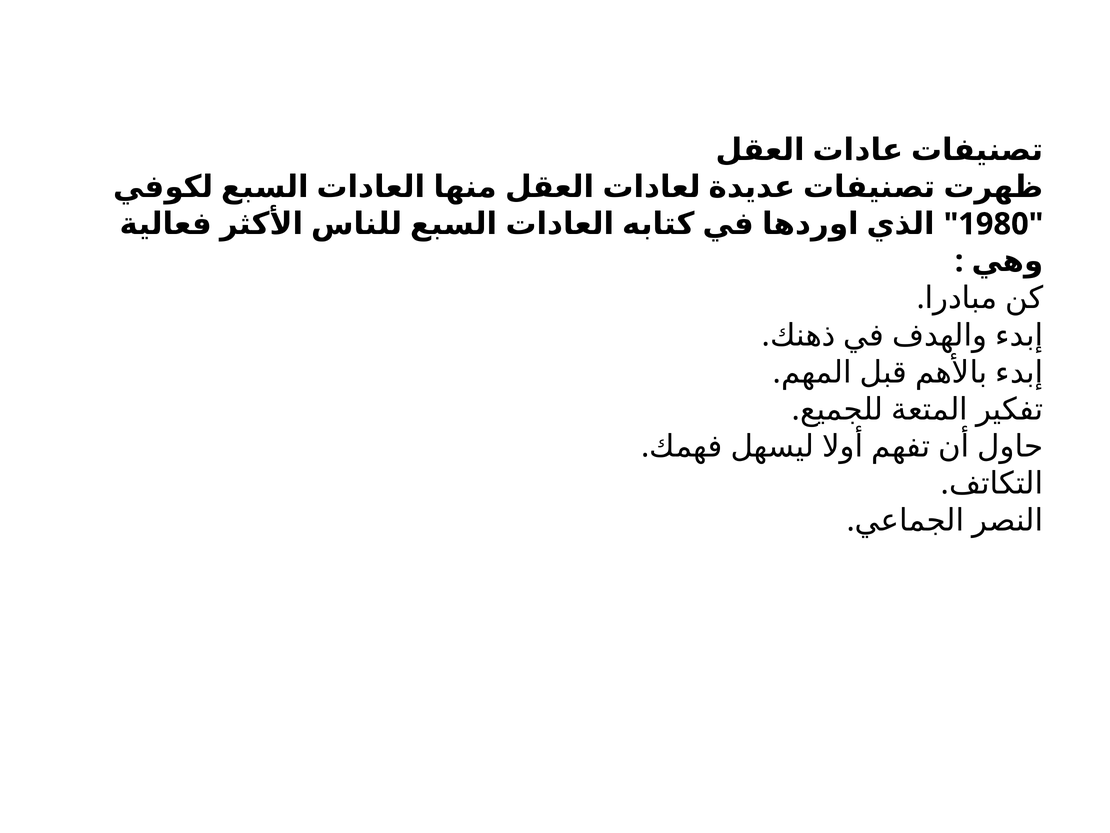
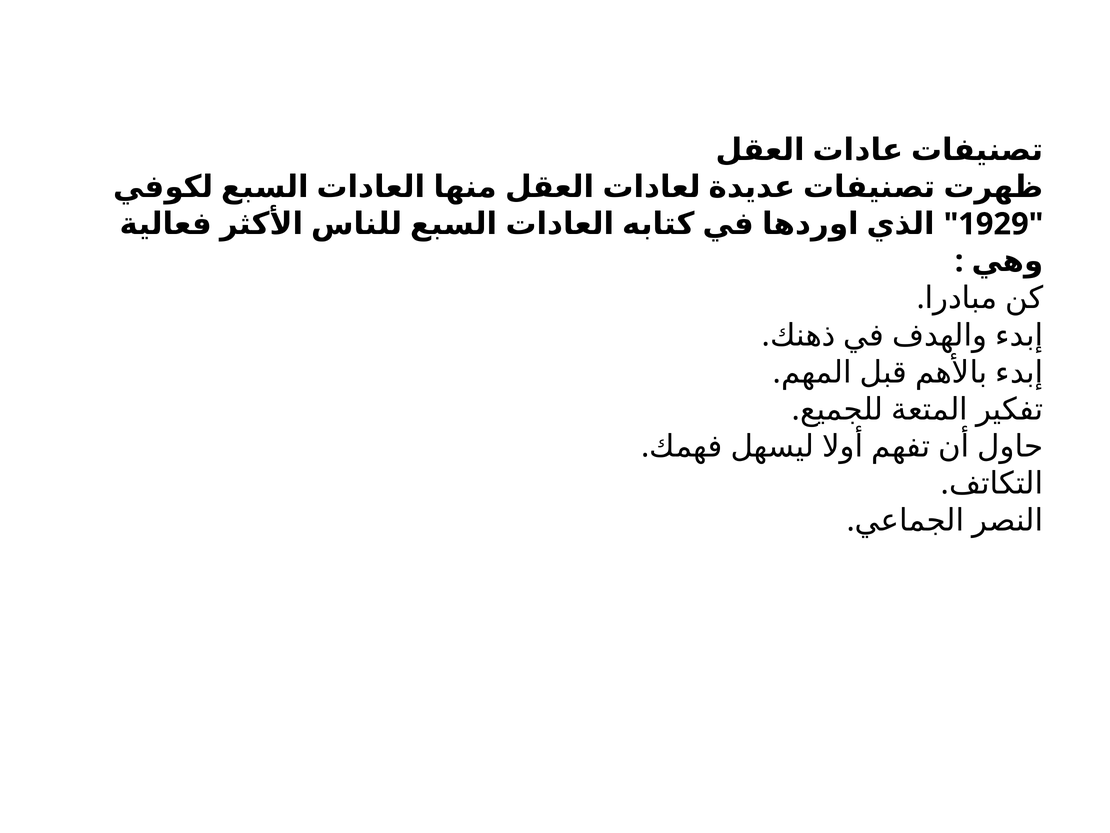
1980: 1980 -> 1929
